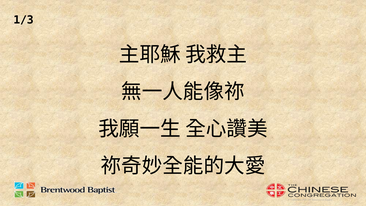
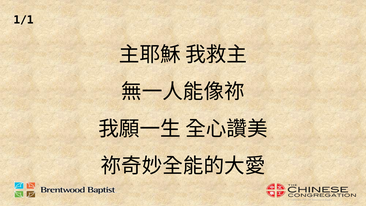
1/3: 1/3 -> 1/1
